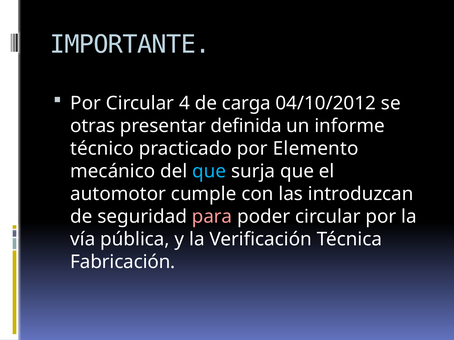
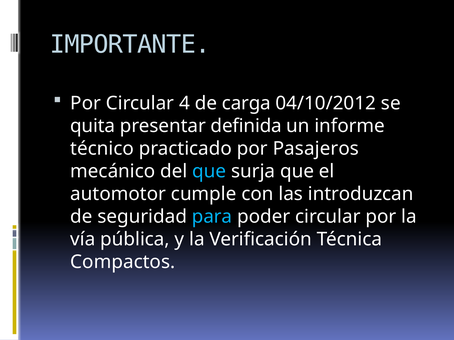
otras: otras -> quita
Elemento: Elemento -> Pasajeros
para colour: pink -> light blue
Fabricación: Fabricación -> Compactos
